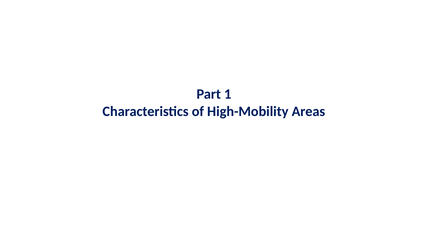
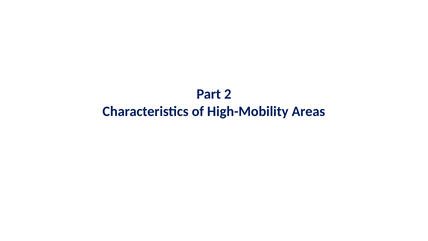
1 at (228, 94): 1 -> 2
